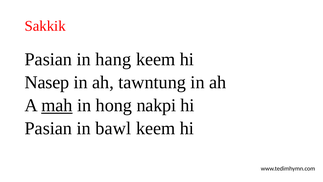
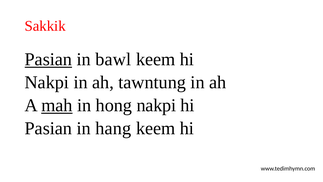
Pasian at (48, 59) underline: none -> present
hang: hang -> bawl
Nasep at (47, 82): Nasep -> Nakpi
bawl: bawl -> hang
